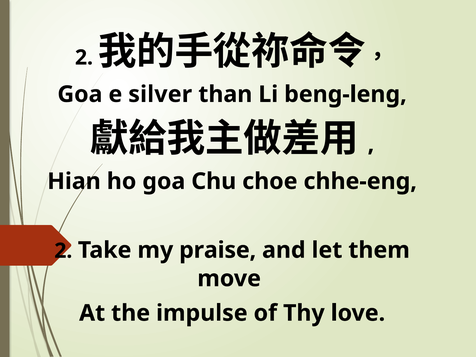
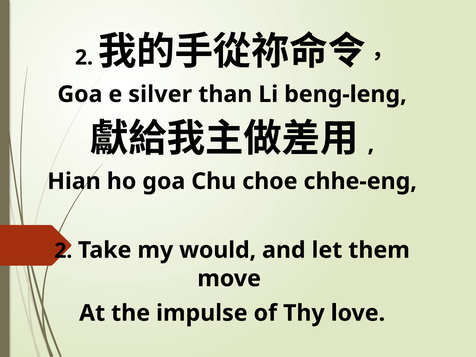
praise: praise -> would
